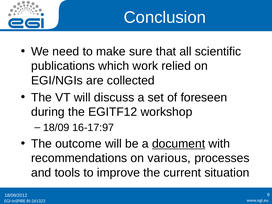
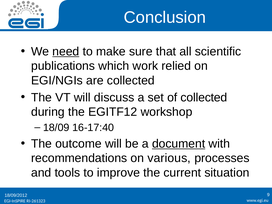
need underline: none -> present
of foreseen: foreseen -> collected
16-17:97: 16-17:97 -> 16-17:40
